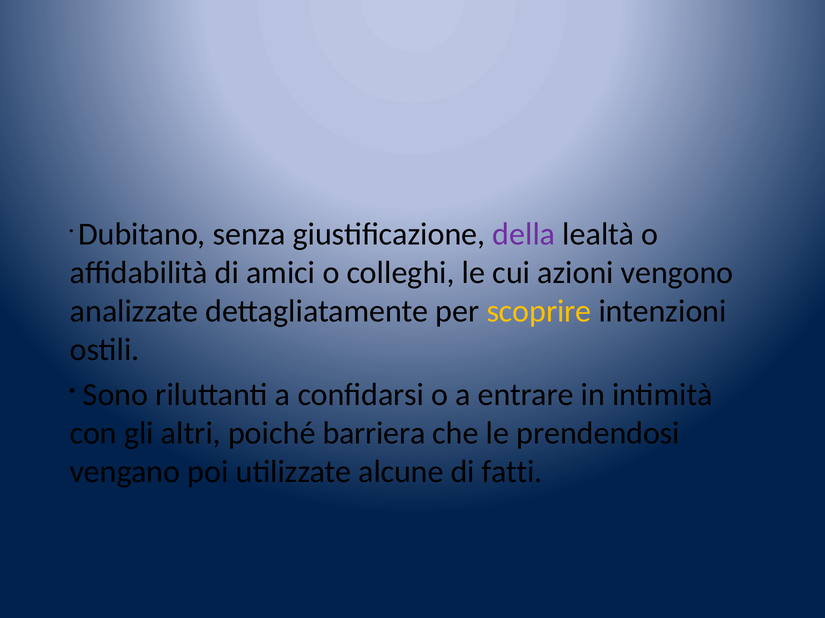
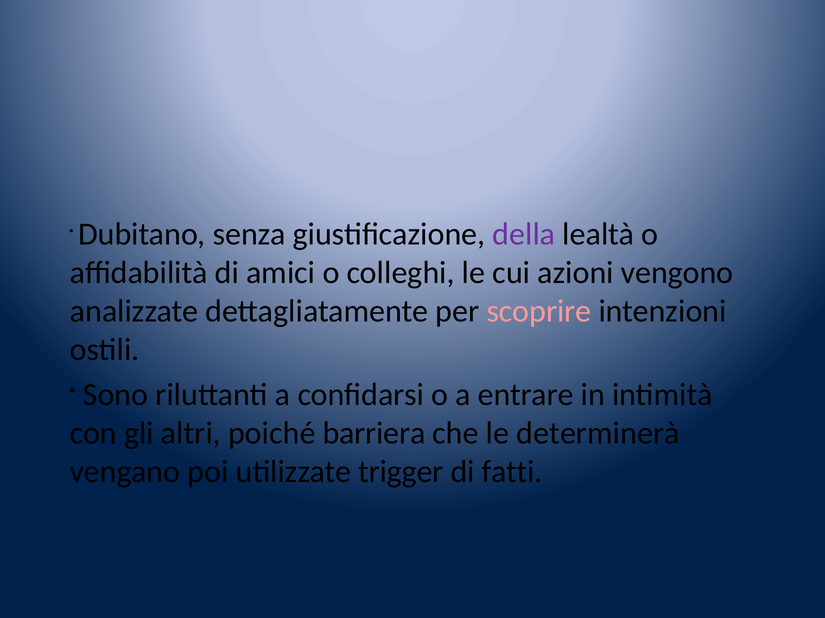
scoprire colour: yellow -> pink
prendendosi: prendendosi -> determinerà
alcune: alcune -> trigger
